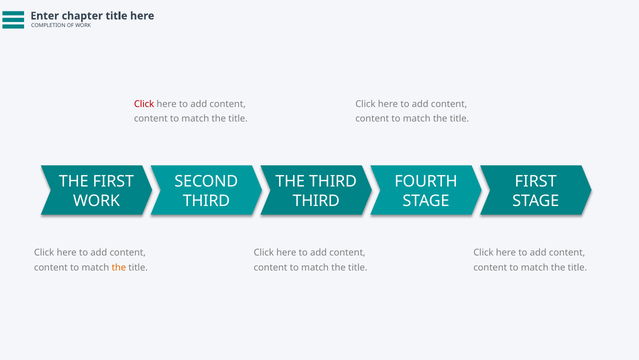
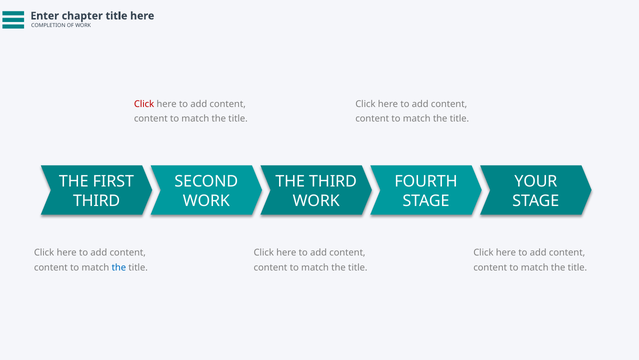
FIRST at (536, 181): FIRST -> YOUR
WORK at (97, 200): WORK -> THIRD
THIRD at (206, 200): THIRD -> WORK
THIRD at (316, 200): THIRD -> WORK
the at (119, 267) colour: orange -> blue
